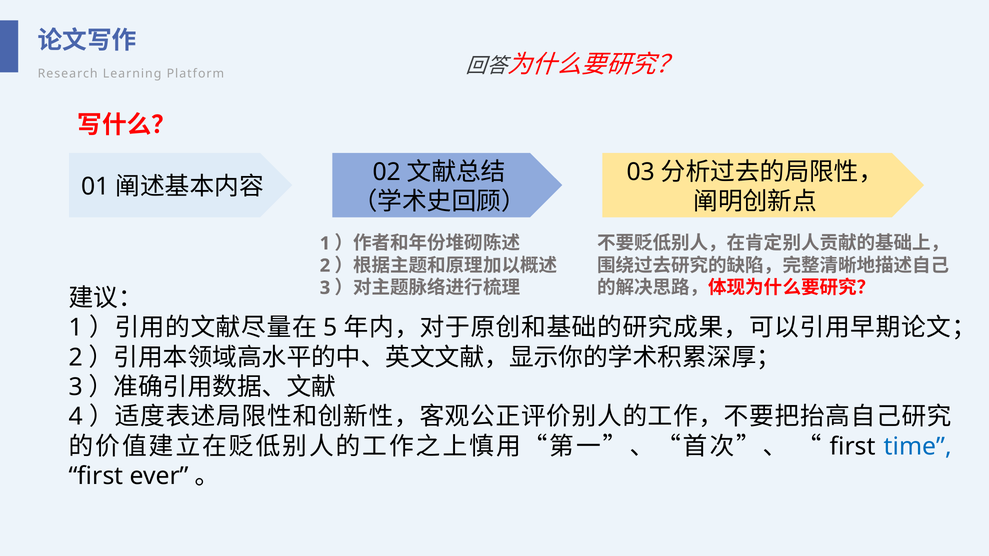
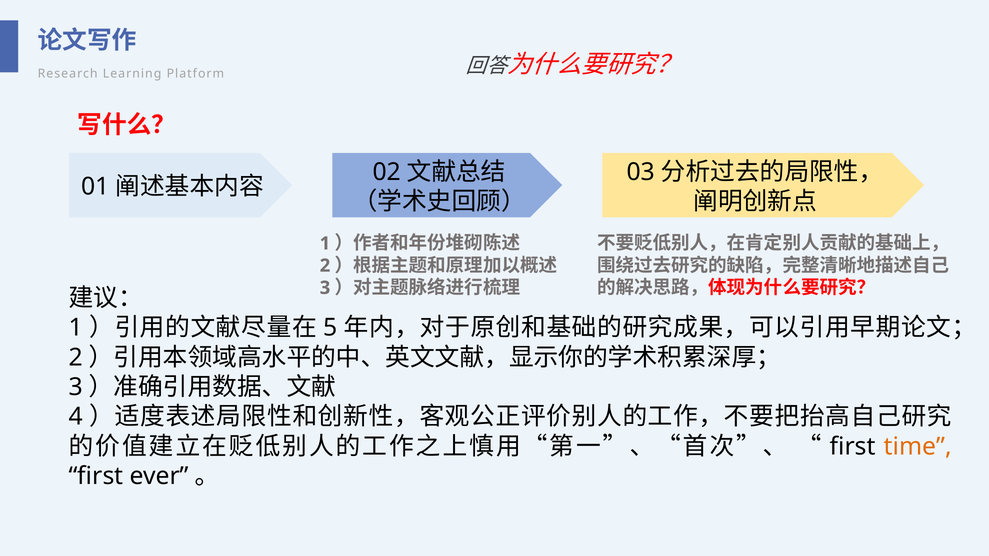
time colour: blue -> orange
